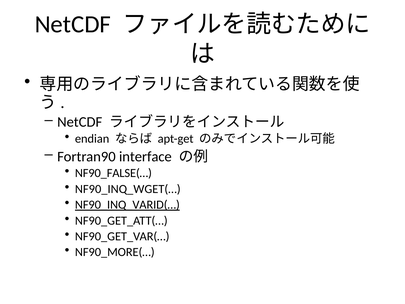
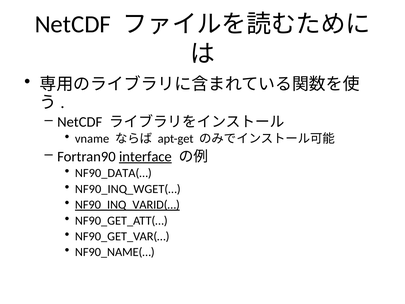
endian: endian -> vname
interface underline: none -> present
NF90_FALSE(…: NF90_FALSE(… -> NF90_DATA(…
NF90_MORE(…: NF90_MORE(… -> NF90_NAME(…
